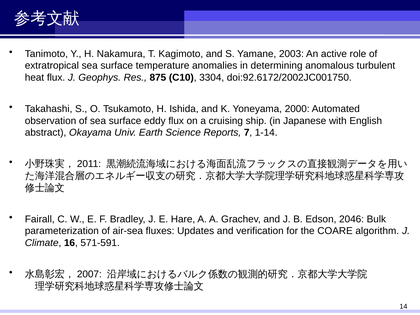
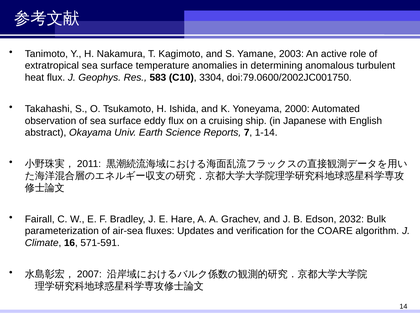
875: 875 -> 583
doi:92.6172/2002JC001750: doi:92.6172/2002JC001750 -> doi:79.0600/2002JC001750
2046: 2046 -> 2032
